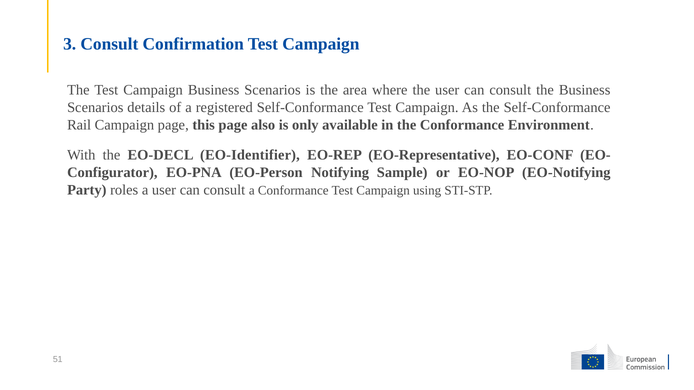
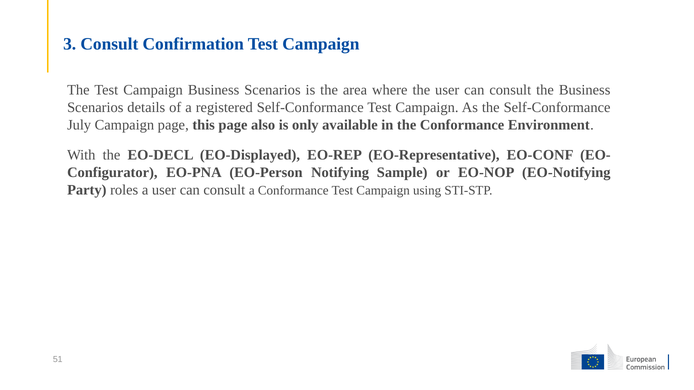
Rail: Rail -> July
EO-Identifier: EO-Identifier -> EO-Displayed
